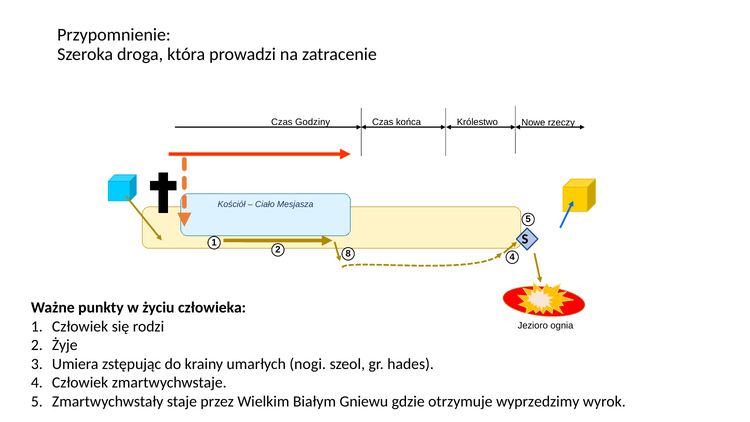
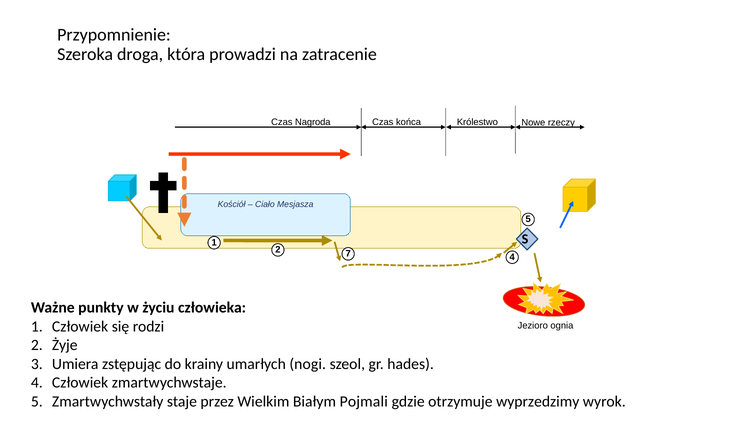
Godziny: Godziny -> Nagroda
8: 8 -> 7
Gniewu: Gniewu -> Pojmali
